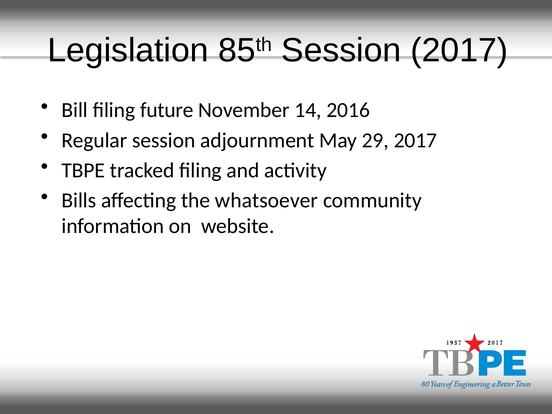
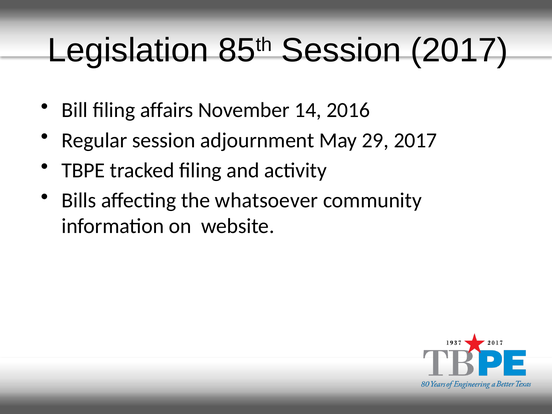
future: future -> affairs
